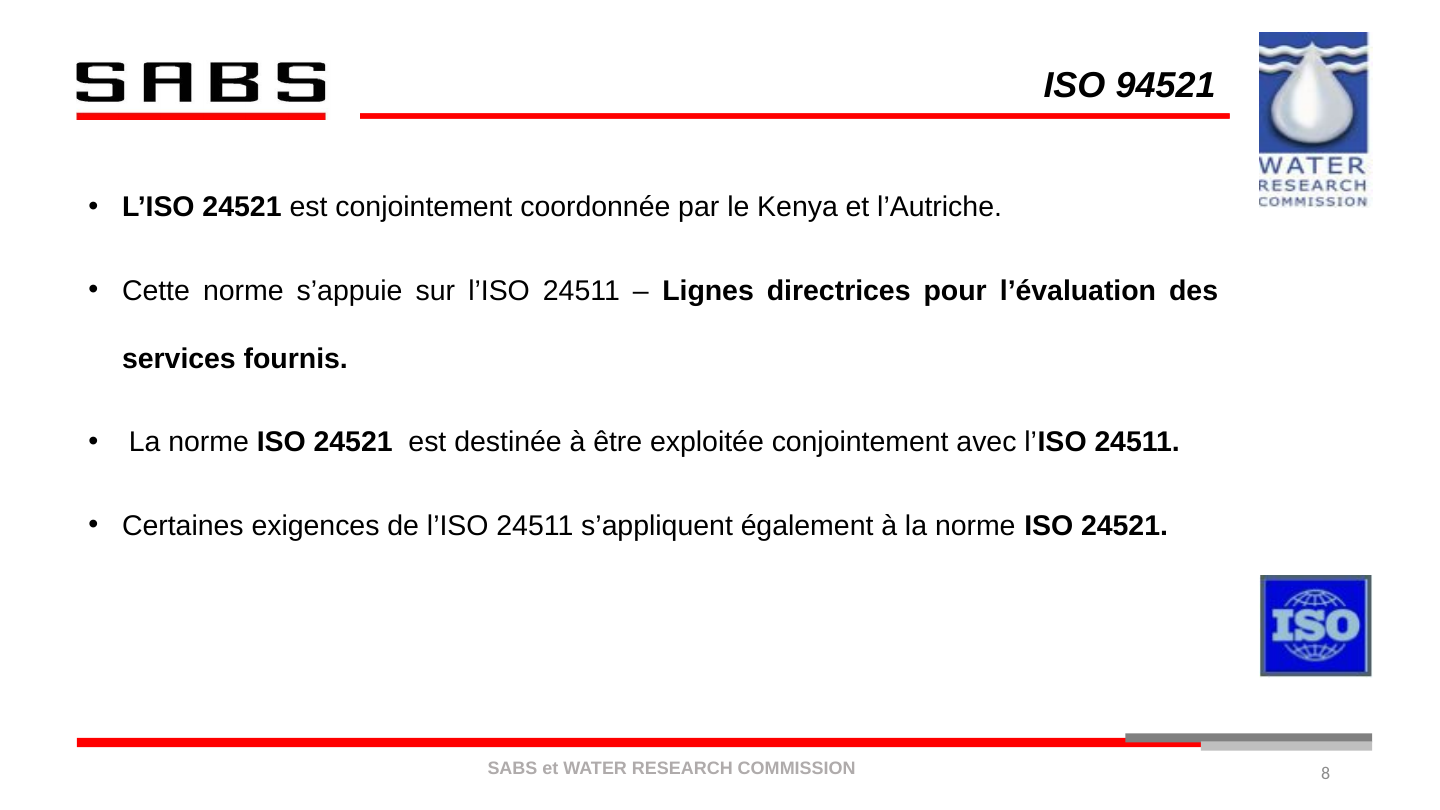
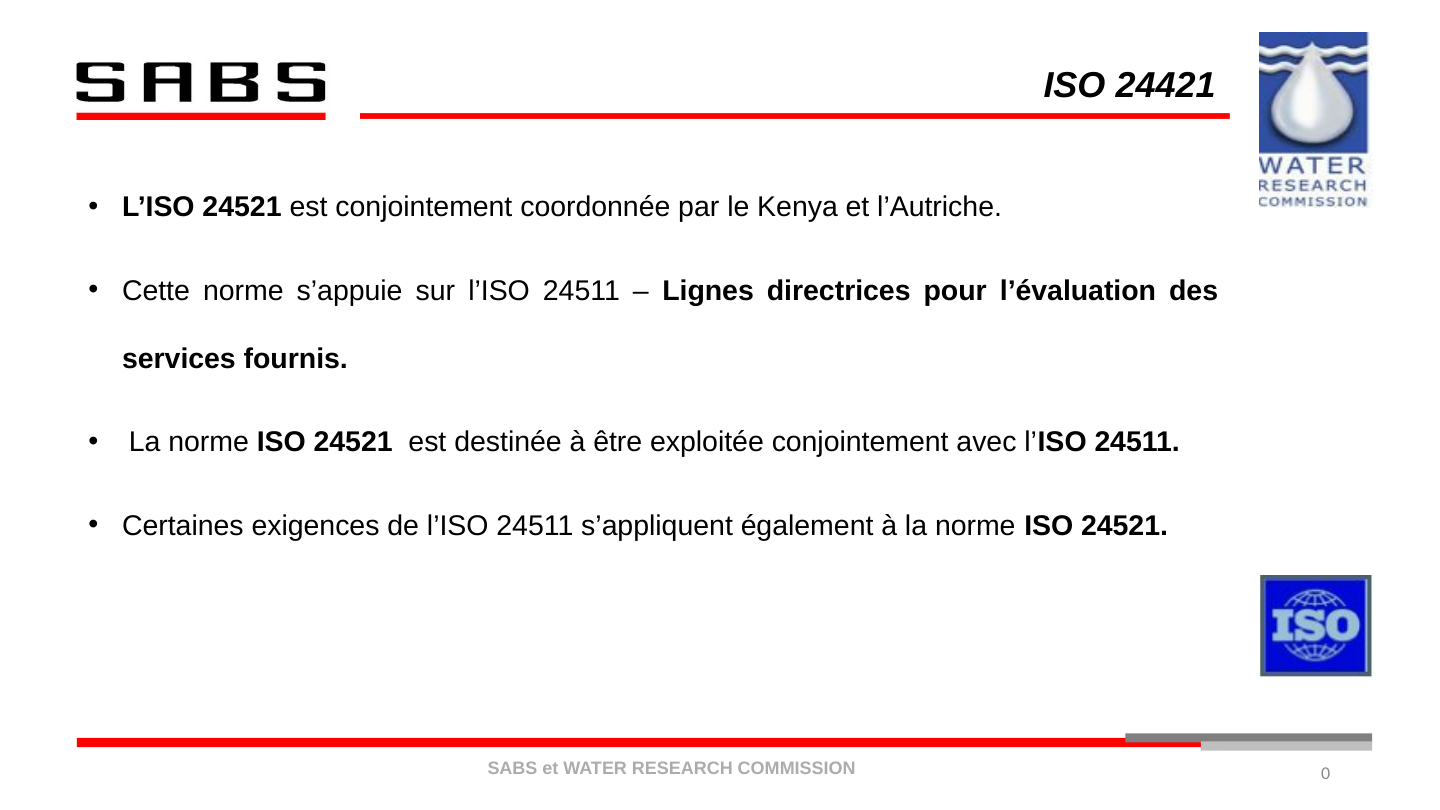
94521: 94521 -> 24421
8: 8 -> 0
